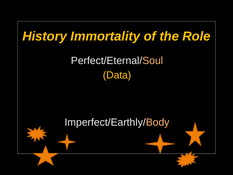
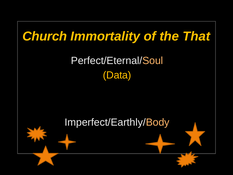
History: History -> Church
Role: Role -> That
